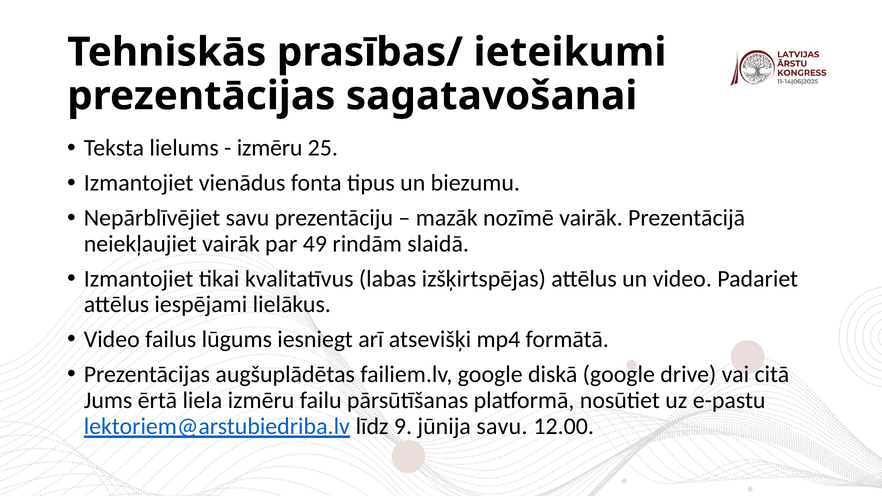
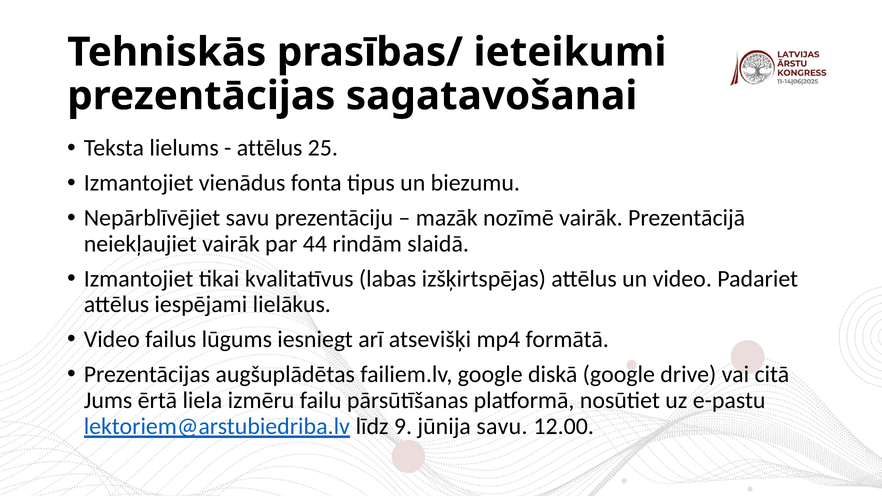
izmēru at (270, 148): izmēru -> attēlus
49: 49 -> 44
